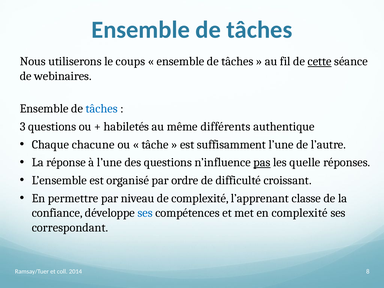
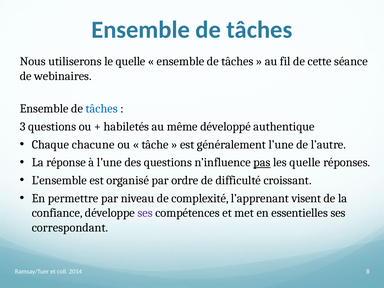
le coups: coups -> quelle
cette underline: present -> none
différents: différents -> développé
suffisamment: suffisamment -> généralement
classe: classe -> visent
ses at (145, 213) colour: blue -> purple
en complexité: complexité -> essentielles
